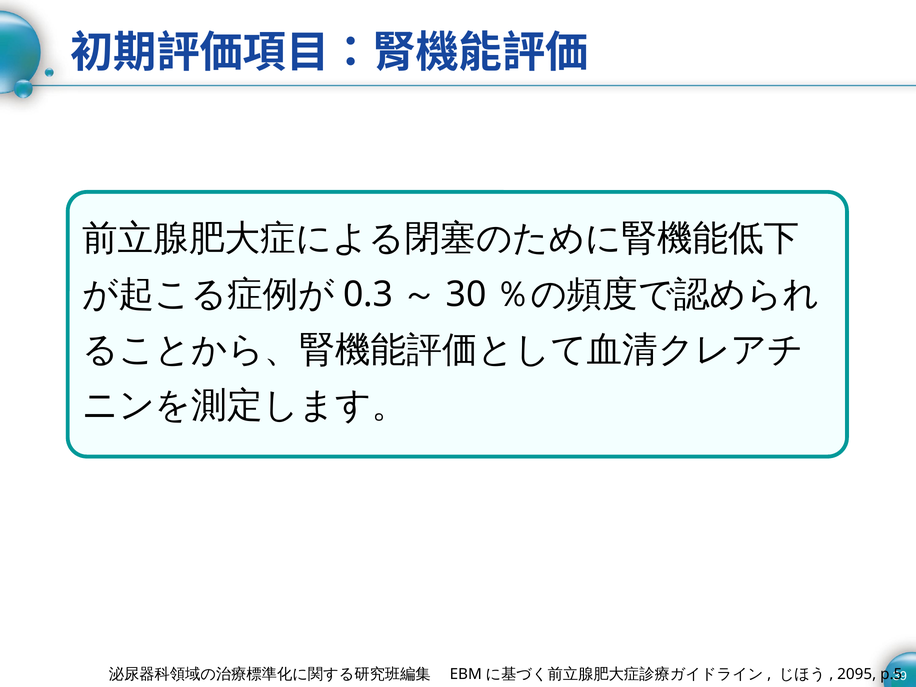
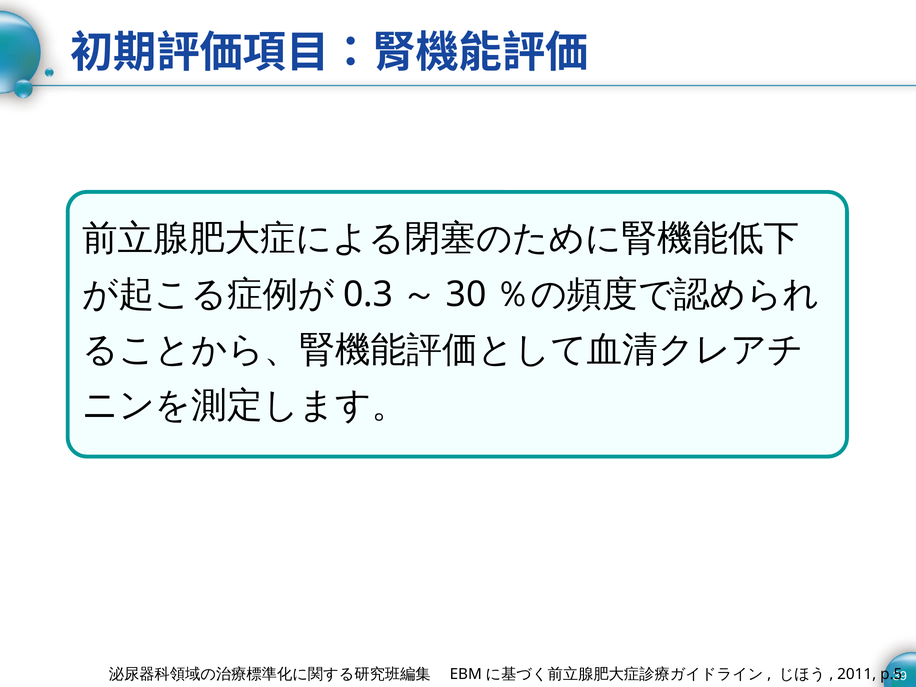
2095: 2095 -> 2011
